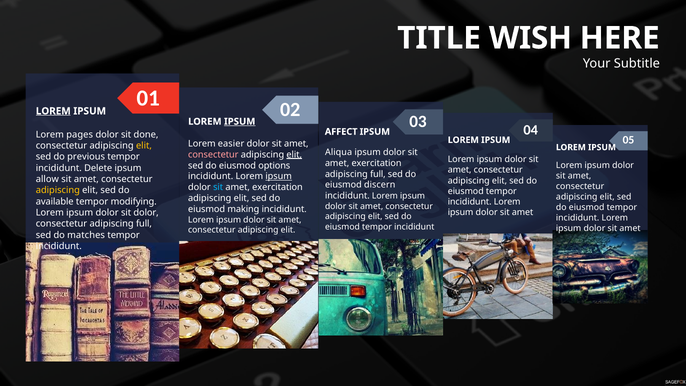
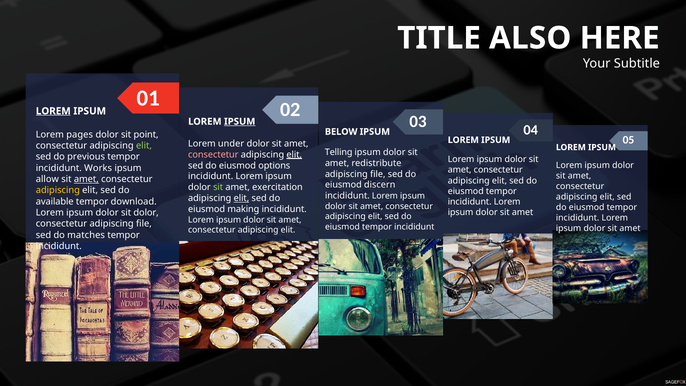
WISH: WISH -> ALSO
AFFECT: AFFECT -> BELOW
done: done -> point
easier: easier -> under
elit at (144, 146) colour: yellow -> light green
Aliqua: Aliqua -> Telling
exercitation at (376, 163): exercitation -> redistribute
Delete: Delete -> Works
full at (378, 174): full -> file
ipsum at (279, 176) underline: present -> none
amet at (86, 179) underline: none -> present
sit at (218, 187) colour: light blue -> light green
elit at (241, 198) underline: none -> present
modifying: modifying -> download
consectetur adipiscing full: full -> file
